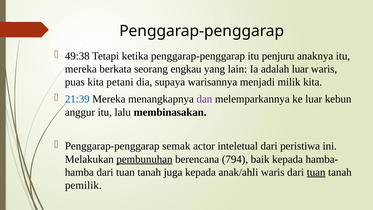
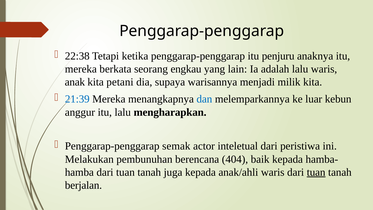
49:38: 49:38 -> 22:38
adalah luar: luar -> lalu
puas: puas -> anak
dan colour: purple -> blue
membinasakan: membinasakan -> mengharapkan
pembunuhan underline: present -> none
794: 794 -> 404
pemilik: pemilik -> berjalan
